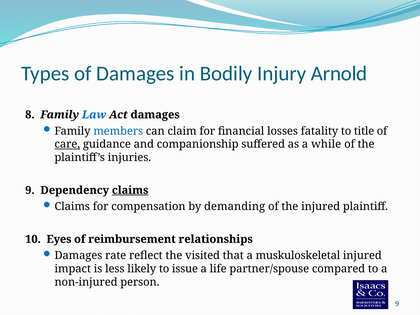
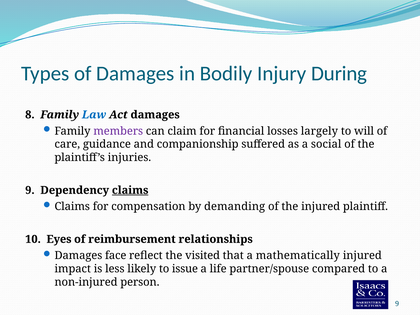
Arnold: Arnold -> During
members colour: blue -> purple
fatality: fatality -> largely
title: title -> will
care underline: present -> none
while: while -> social
rate: rate -> face
muskuloskeletal: muskuloskeletal -> mathematically
